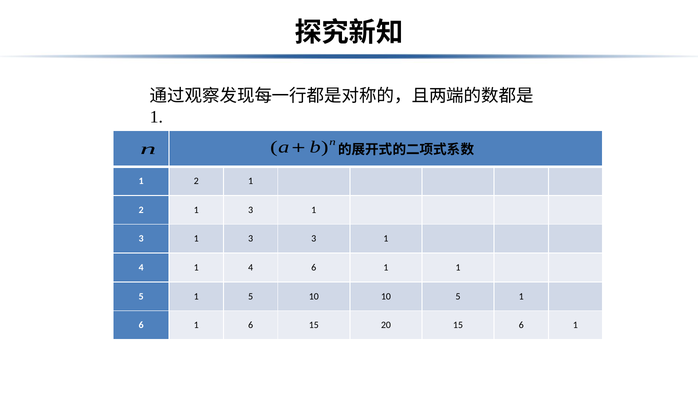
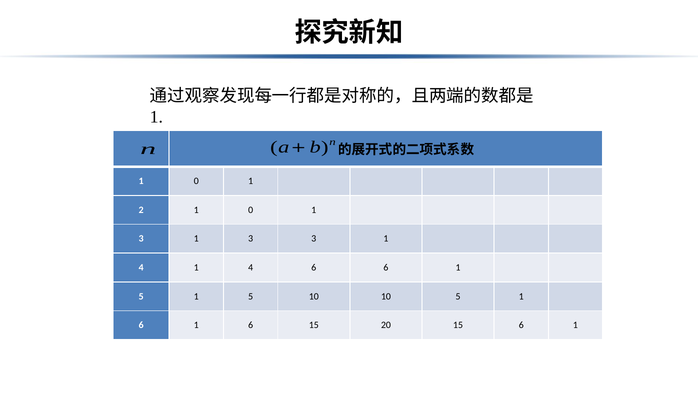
2 at (196, 181): 2 -> 0
2 1 3: 3 -> 0
4 6 1: 1 -> 6
